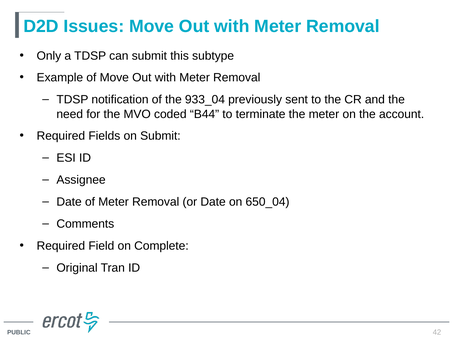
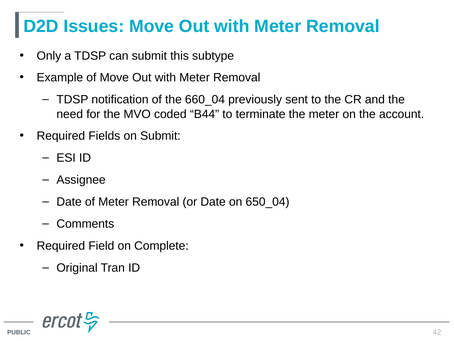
933_04: 933_04 -> 660_04
